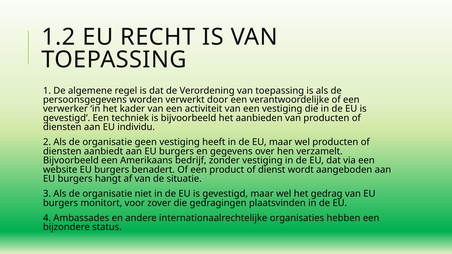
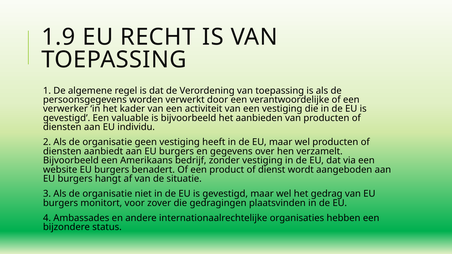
1.2: 1.2 -> 1.9
techniek: techniek -> valuable
